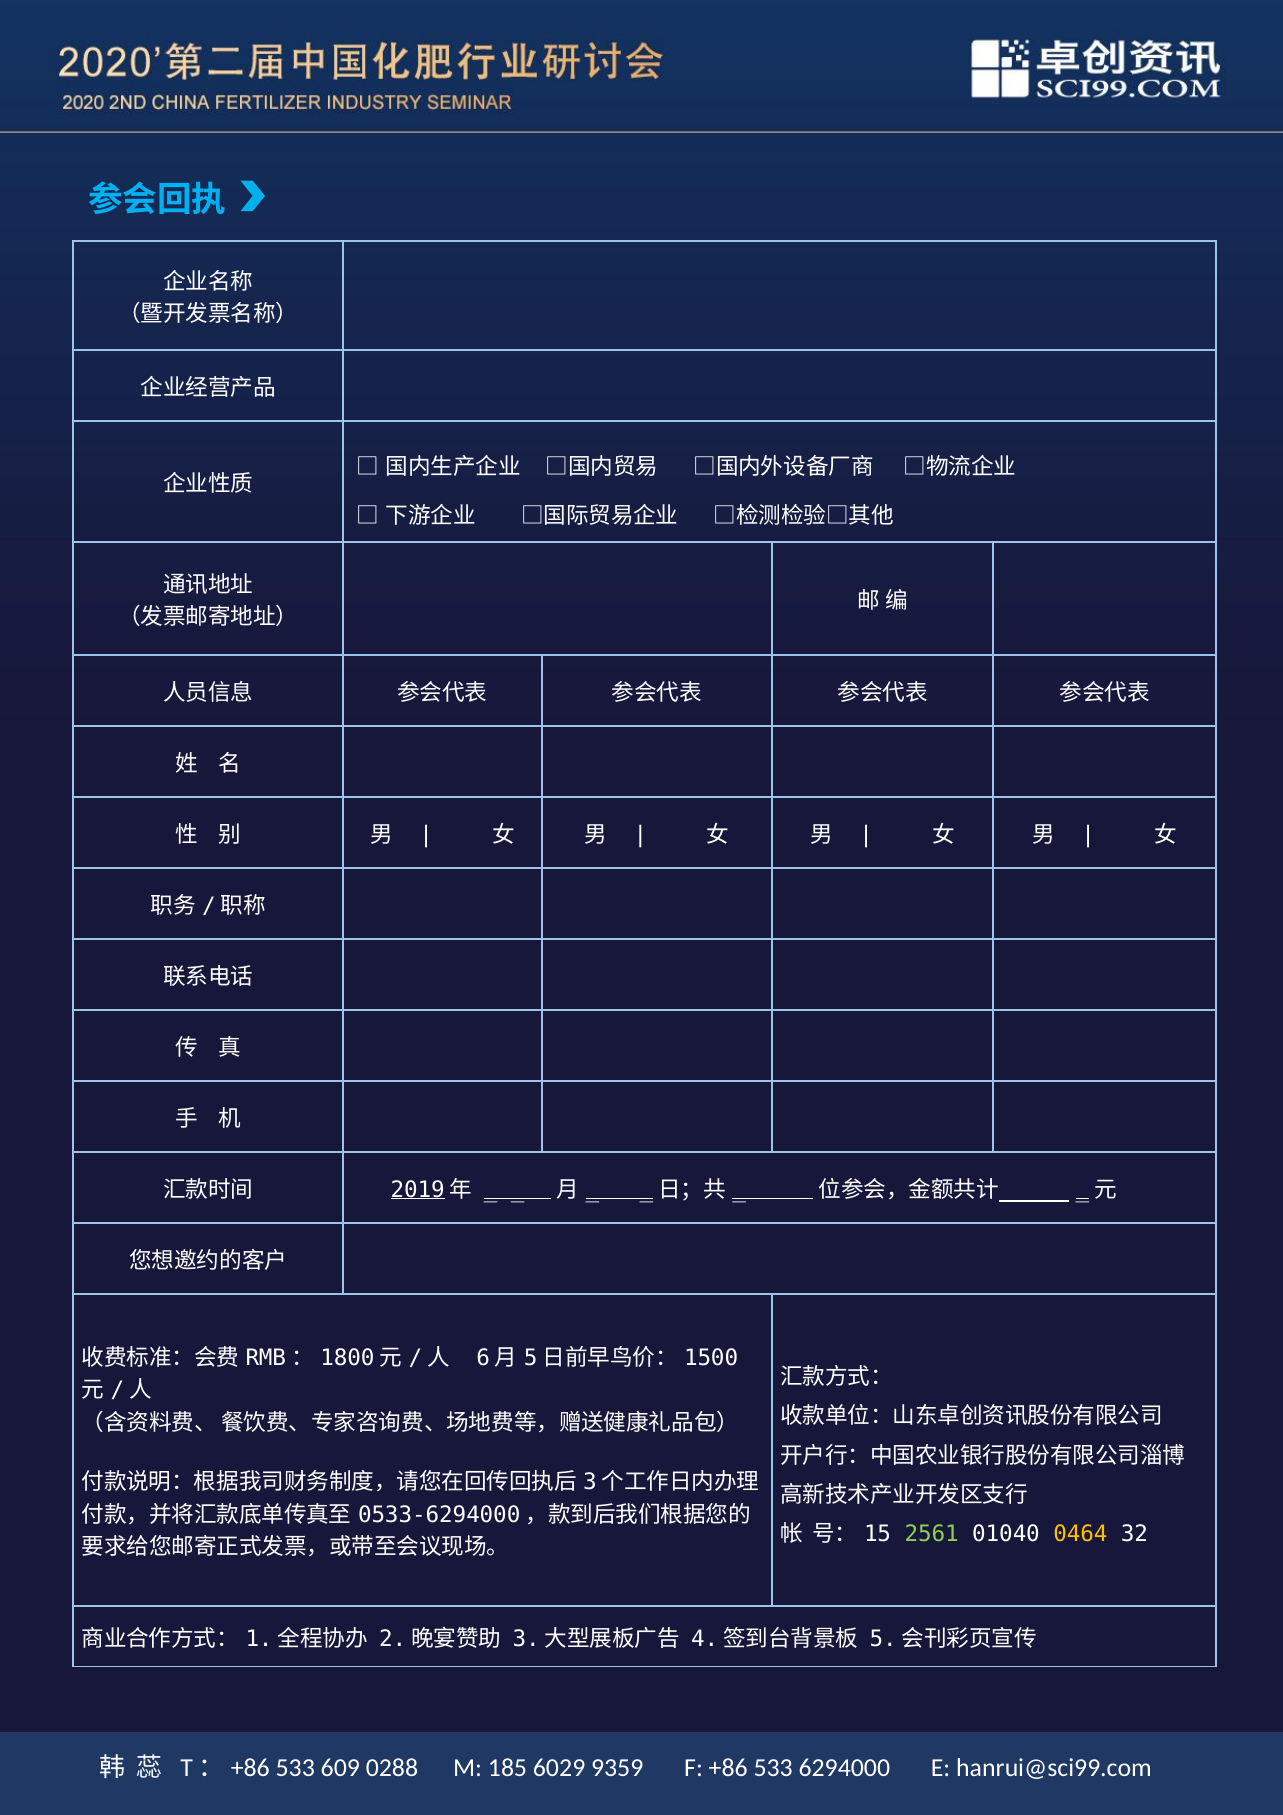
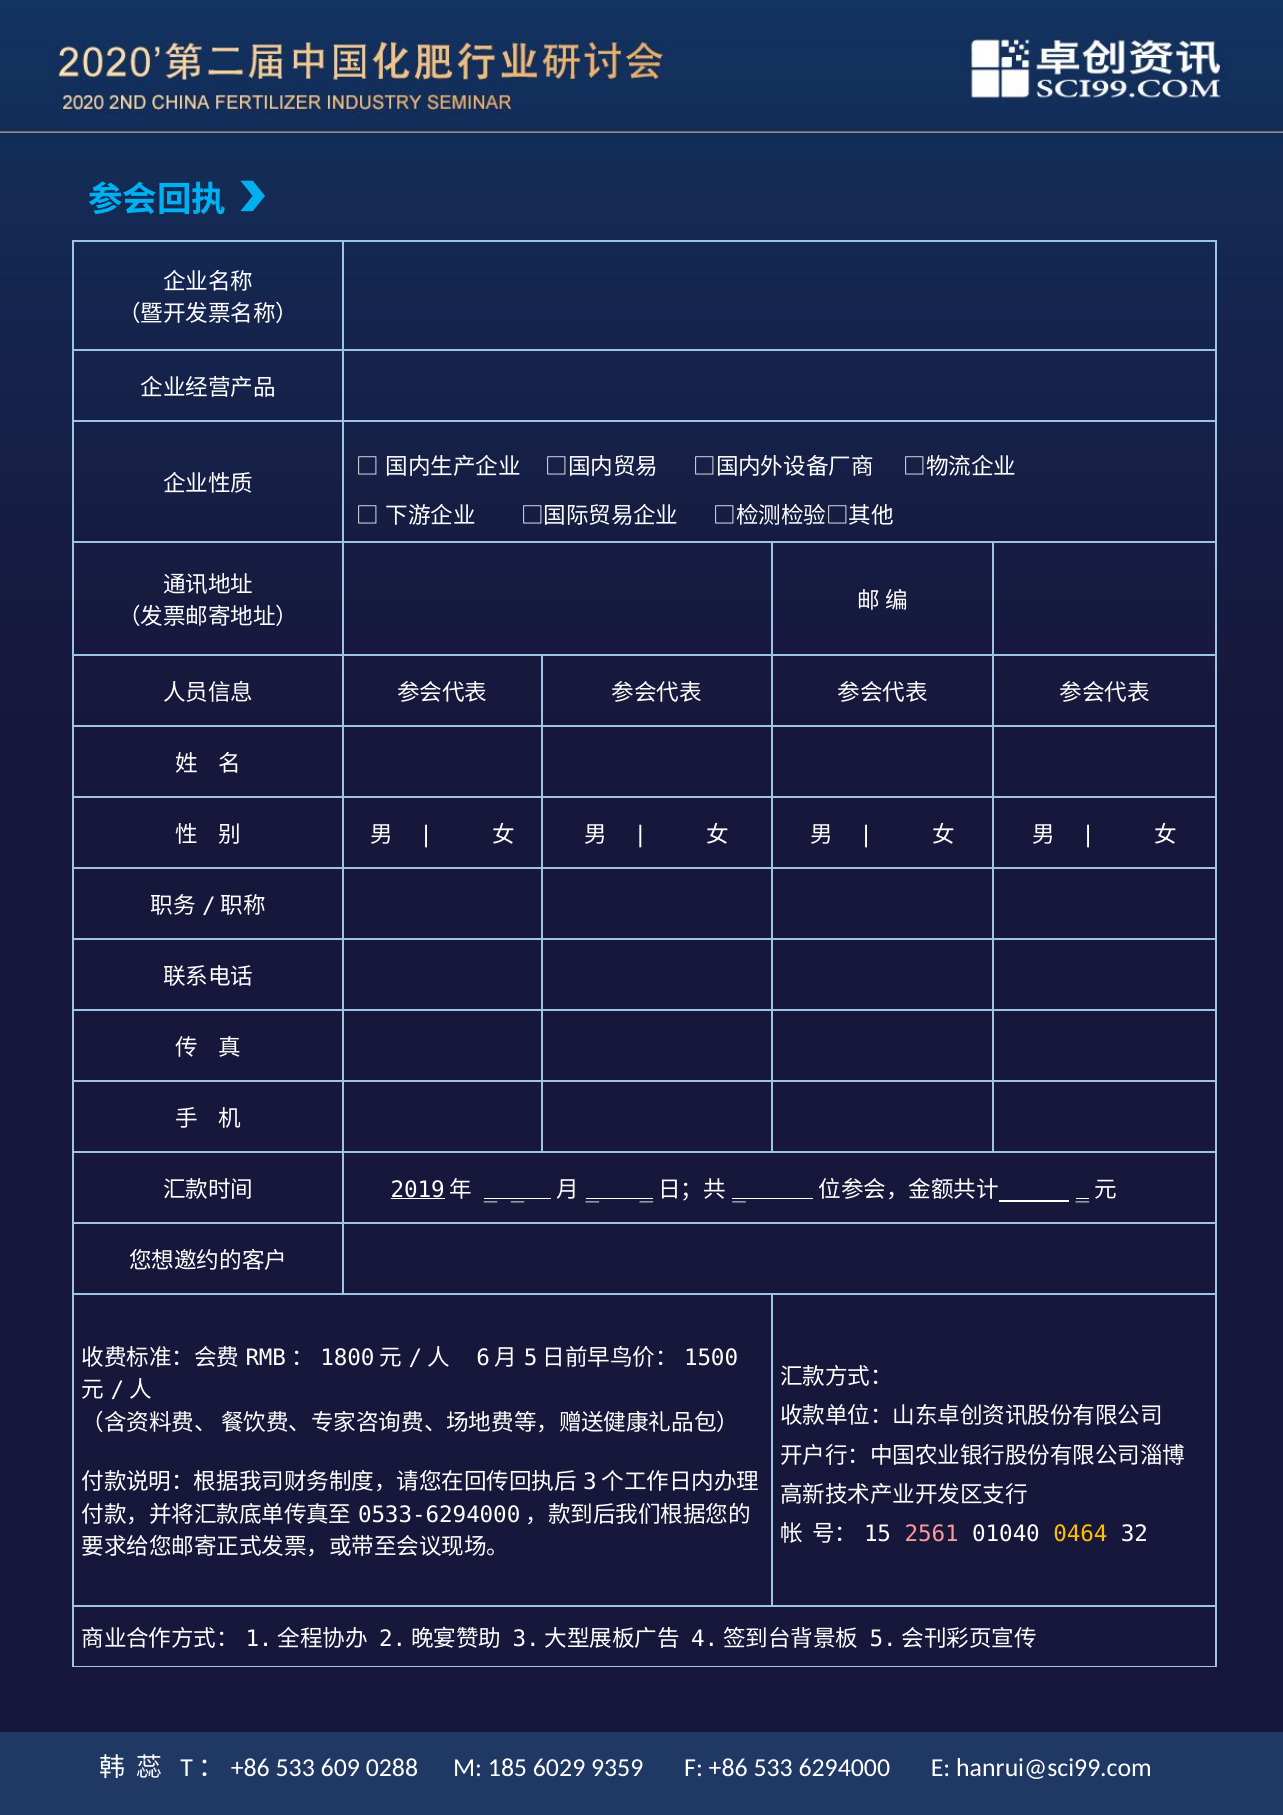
2561 colour: light green -> pink
